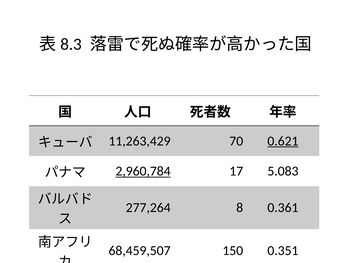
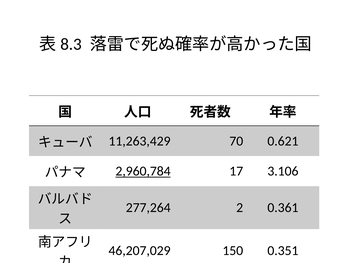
0.621 underline: present -> none
5.083: 5.083 -> 3.106
8: 8 -> 2
68,459,507: 68,459,507 -> 46,207,029
